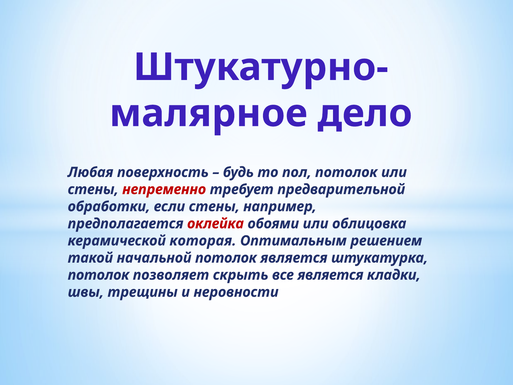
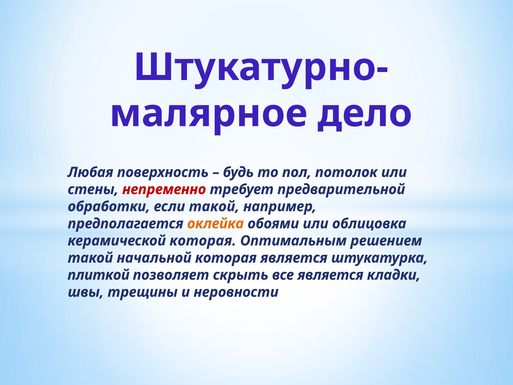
если стены: стены -> такой
оклейка colour: red -> orange
начальной потолок: потолок -> которая
потолок at (98, 275): потолок -> плиткой
